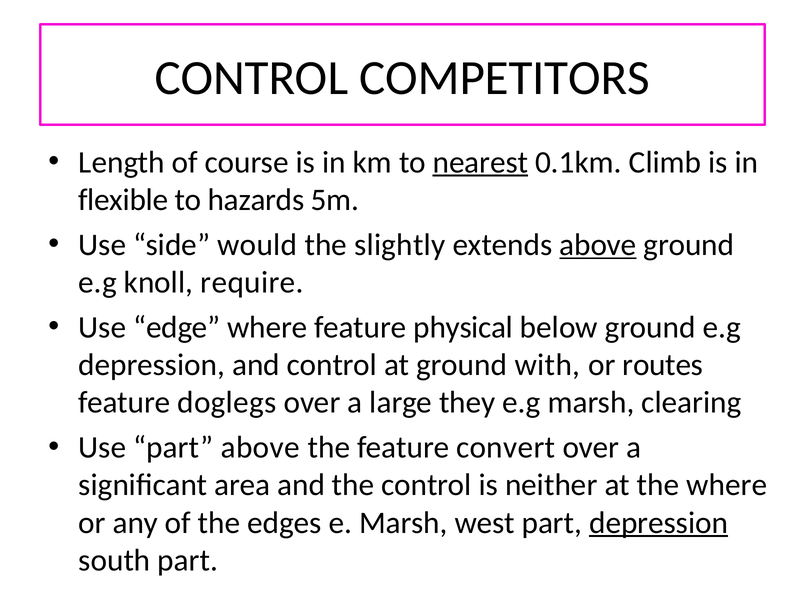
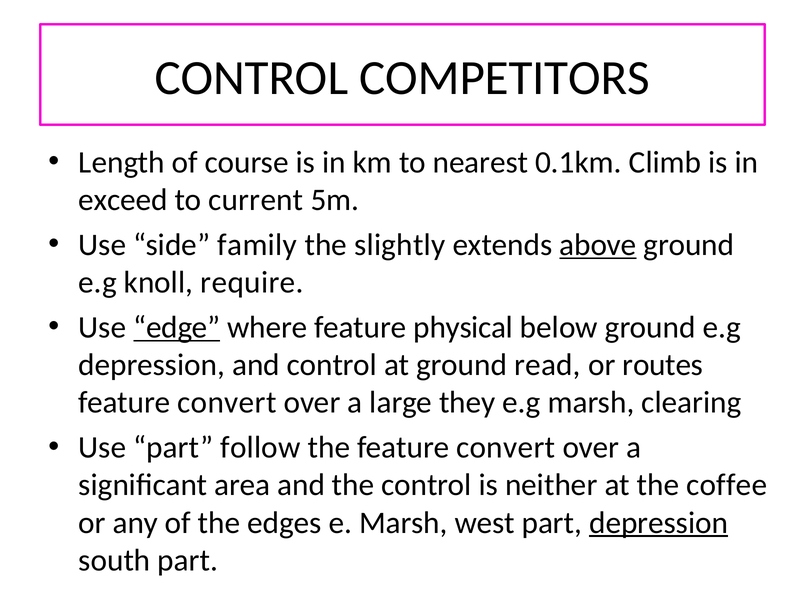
nearest underline: present -> none
flexible: flexible -> exceed
hazards: hazards -> current
would: would -> family
edge underline: none -> present
with: with -> read
doglegs at (227, 402): doglegs -> convert
part above: above -> follow
the where: where -> coffee
